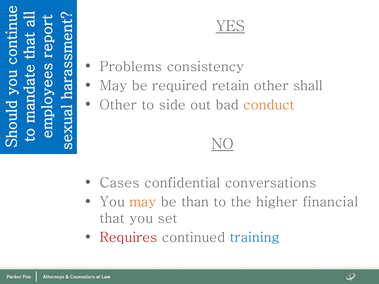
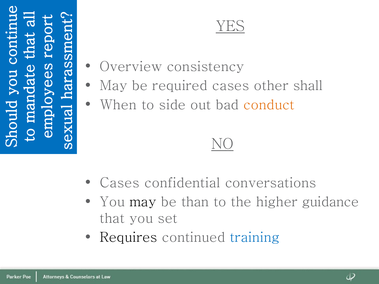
Problems: Problems -> Overview
required retain: retain -> cases
Other at (118, 105): Other -> When
may at (143, 202) colour: orange -> black
financial: financial -> guidance
Requires colour: red -> black
